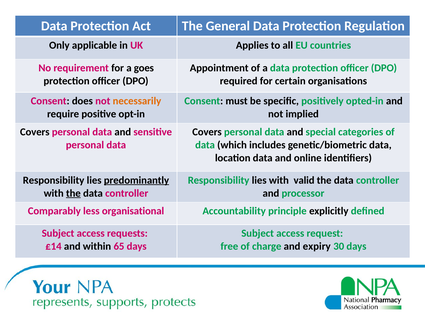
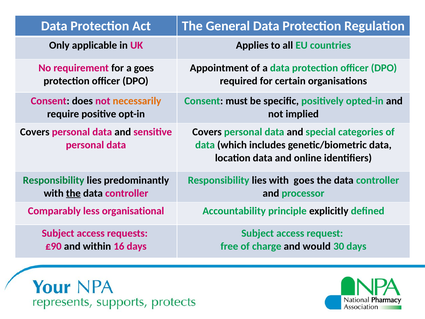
Responsibility at (54, 180) colour: black -> green
predominantly underline: present -> none
with valid: valid -> goes
£14: £14 -> £90
65: 65 -> 16
expiry: expiry -> would
